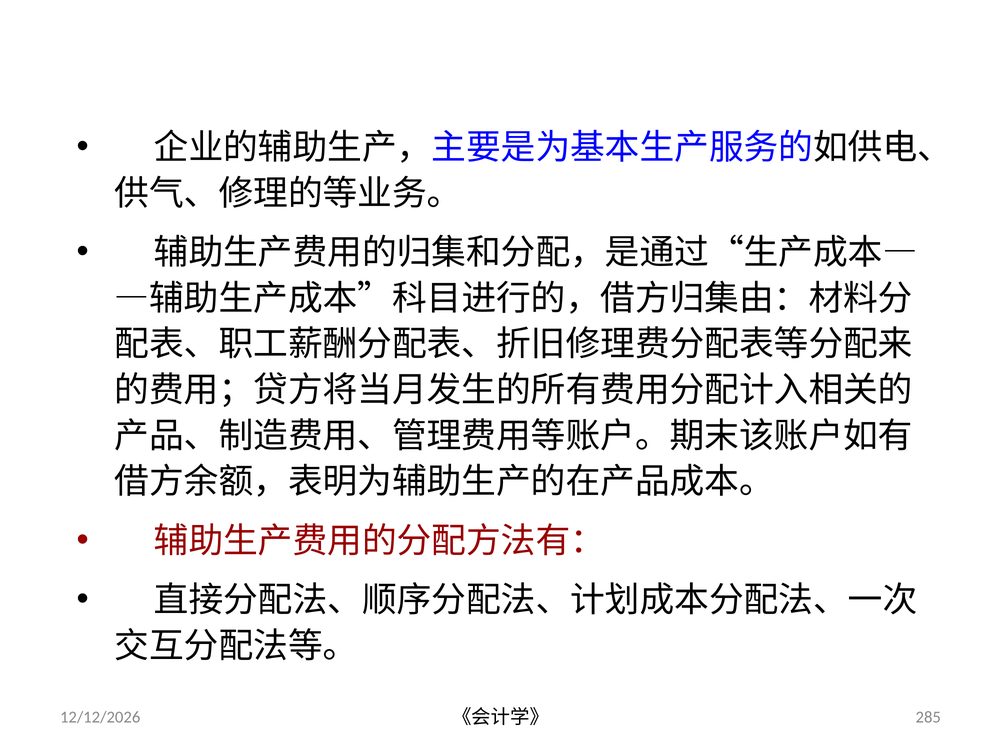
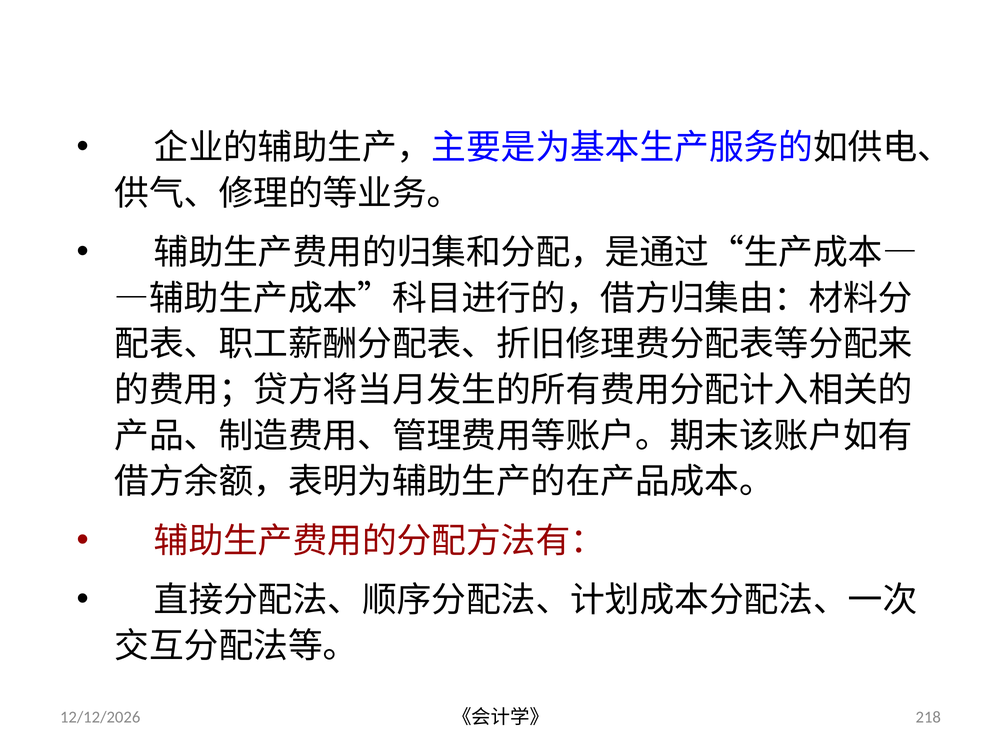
285: 285 -> 218
